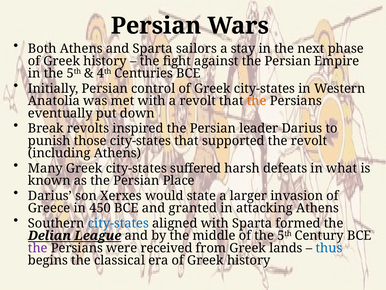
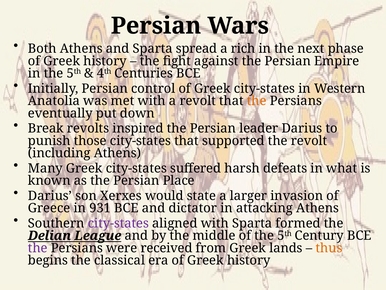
sailors: sailors -> spread
stay: stay -> rich
450: 450 -> 931
granted: granted -> dictator
city-states at (118, 223) colour: blue -> purple
thus colour: blue -> orange
